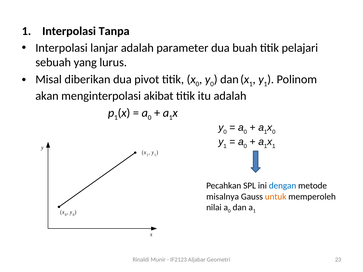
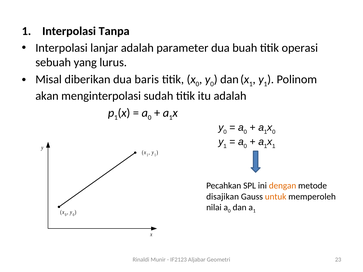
pelajari: pelajari -> operasi
pivot: pivot -> baris
akibat: akibat -> sudah
dengan colour: blue -> orange
misalnya: misalnya -> disajikan
